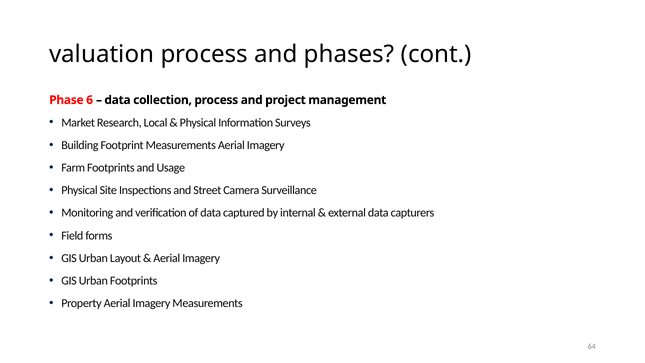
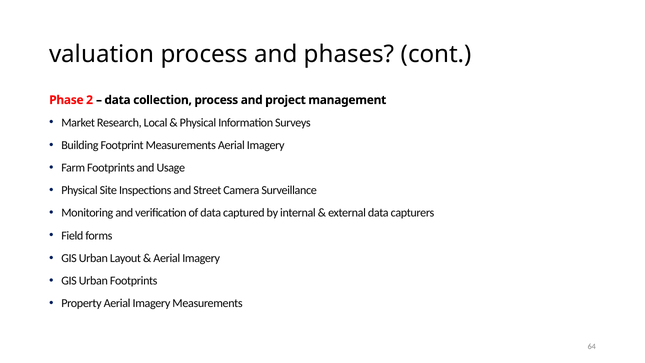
6: 6 -> 2
